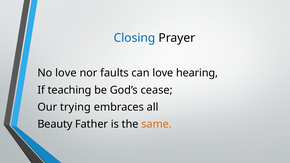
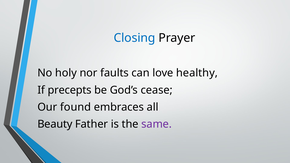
No love: love -> holy
hearing: hearing -> healthy
teaching: teaching -> precepts
trying: trying -> found
same colour: orange -> purple
